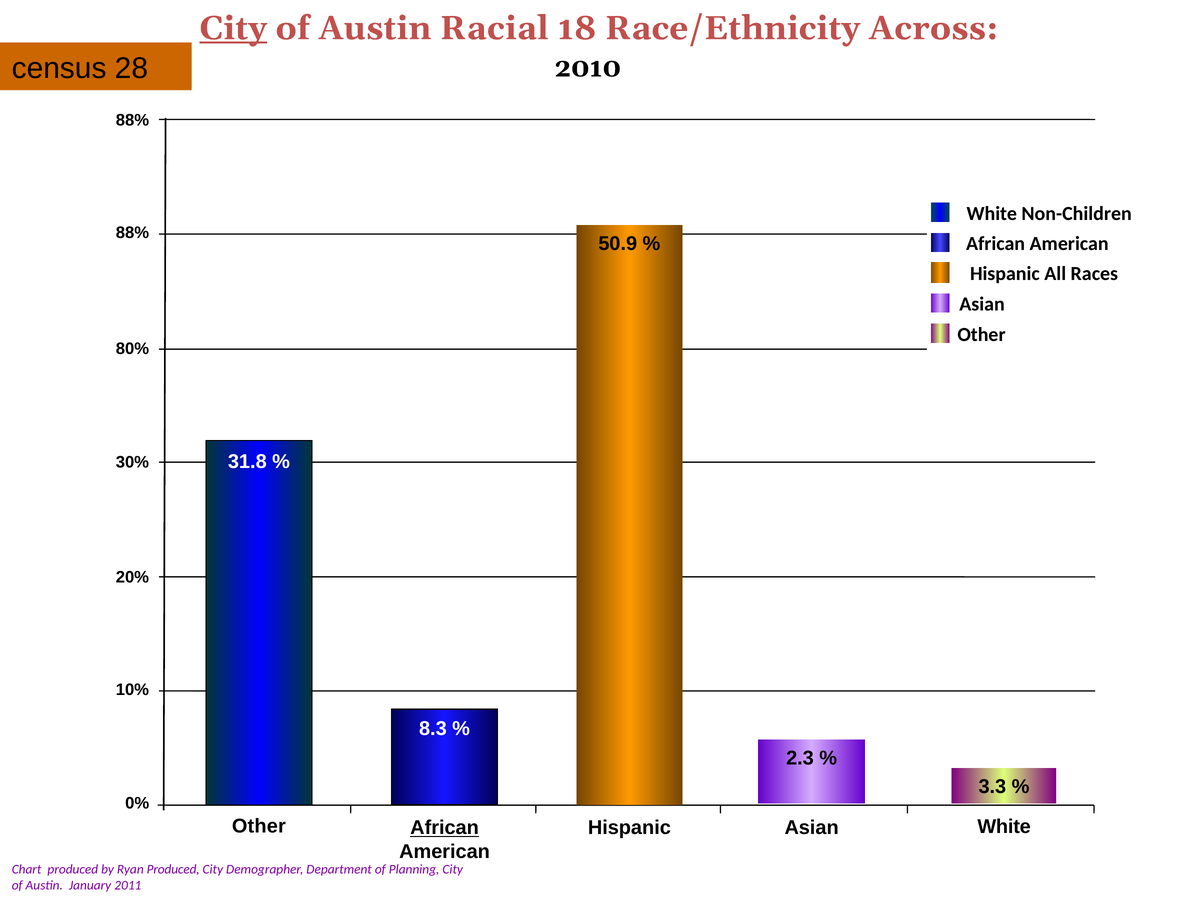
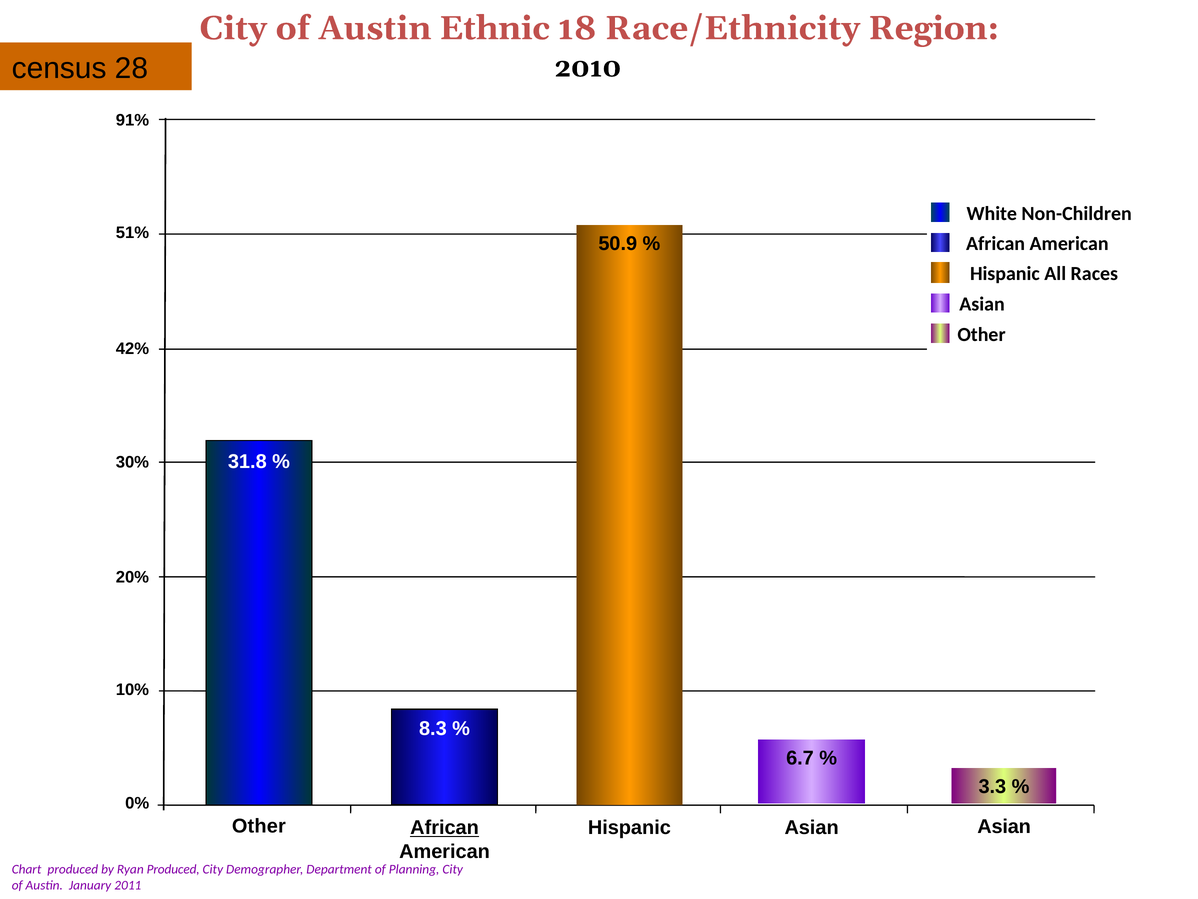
City at (233, 28) underline: present -> none
Racial: Racial -> Ethnic
Across: Across -> Region
88% at (132, 120): 88% -> 91%
88% at (132, 232): 88% -> 51%
80%: 80% -> 42%
2.3: 2.3 -> 6.7
White at (1004, 826): White -> Asian
